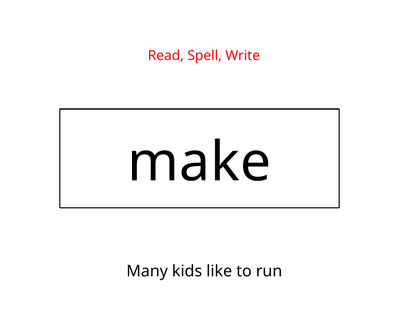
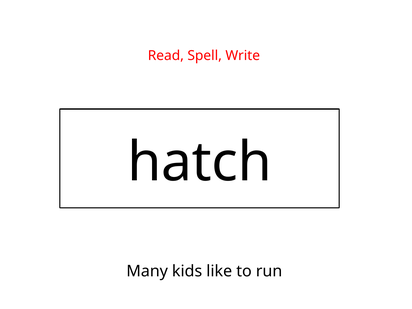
make: make -> hatch
